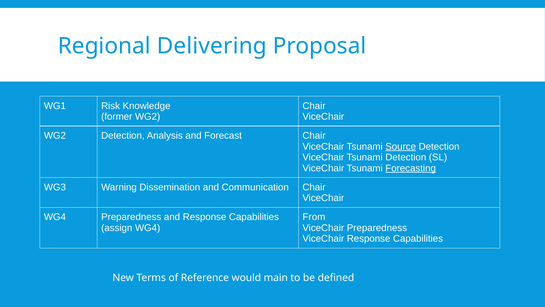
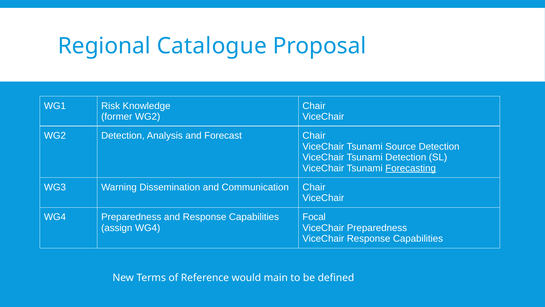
Delivering: Delivering -> Catalogue
Source underline: present -> none
From: From -> Focal
